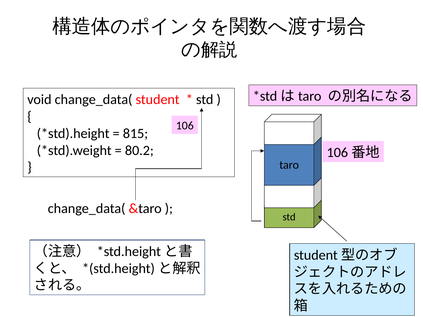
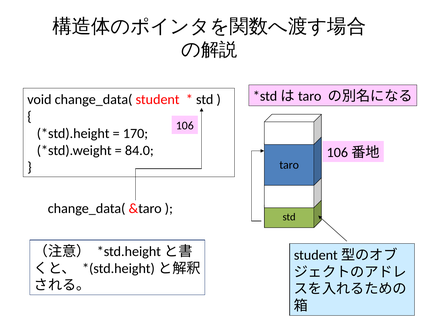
815: 815 -> 170
80.2: 80.2 -> 84.0
